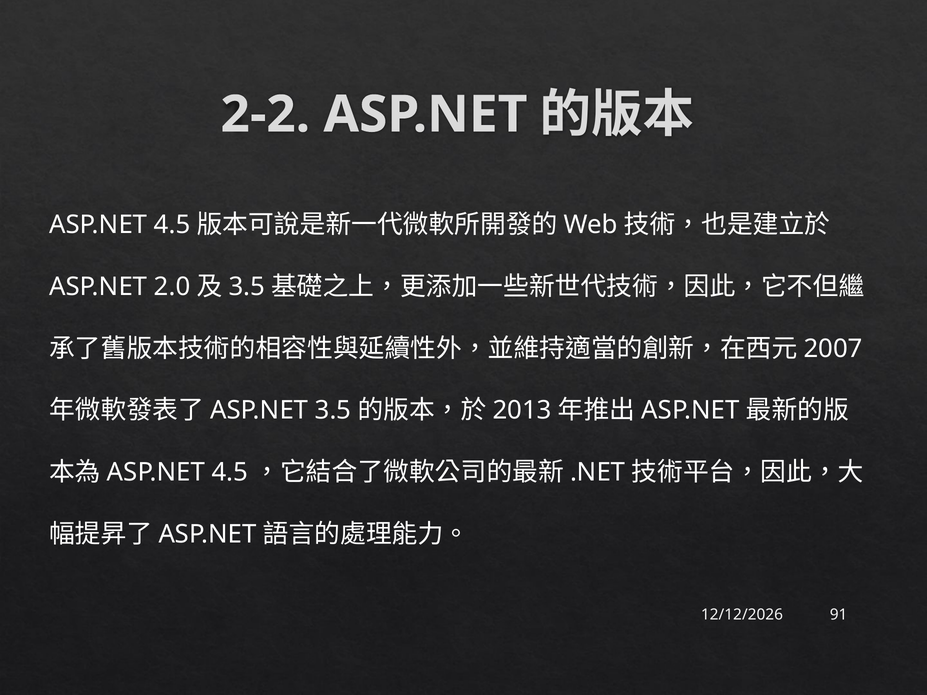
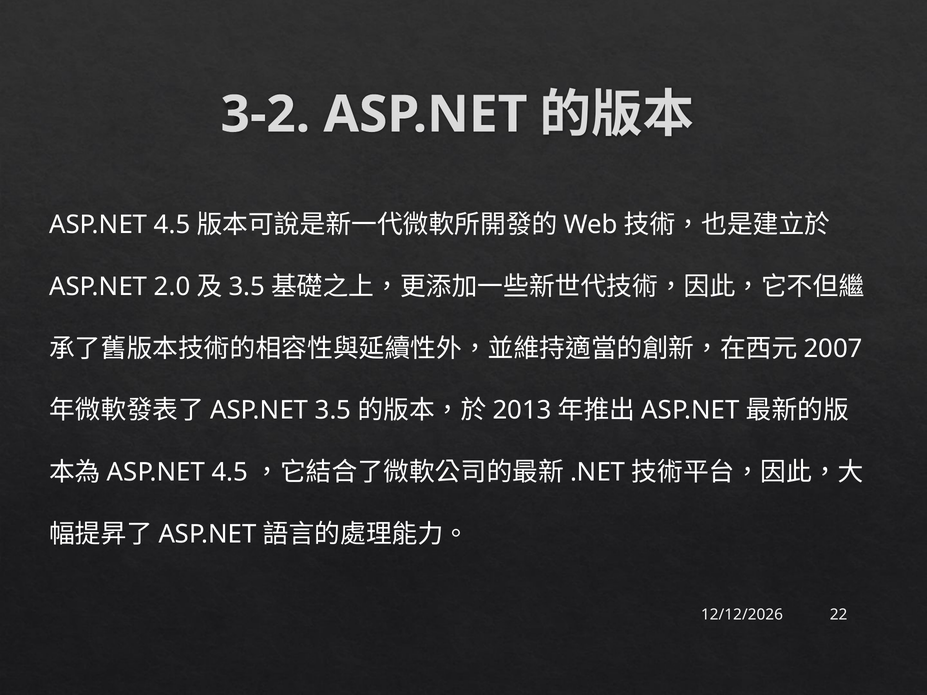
2-2: 2-2 -> 3-2
91: 91 -> 22
